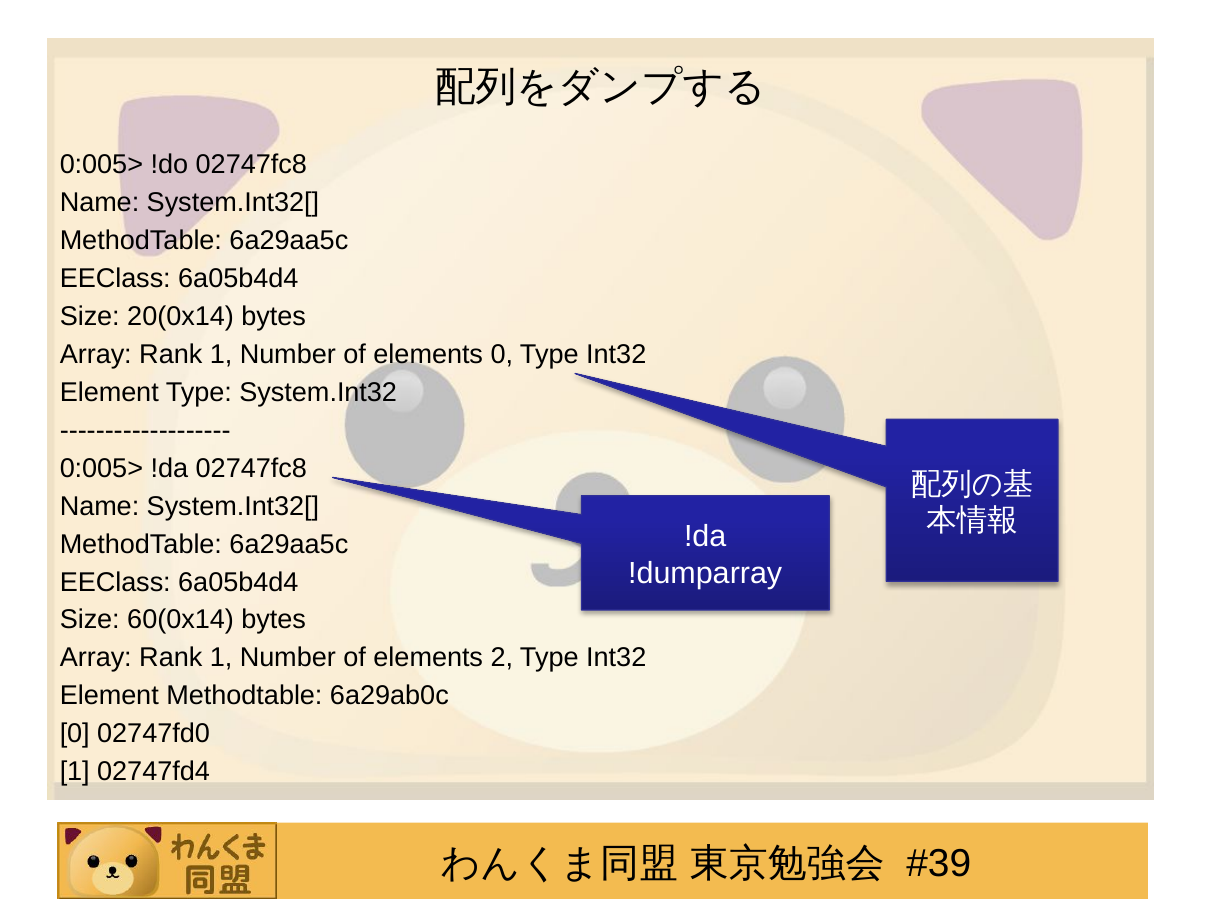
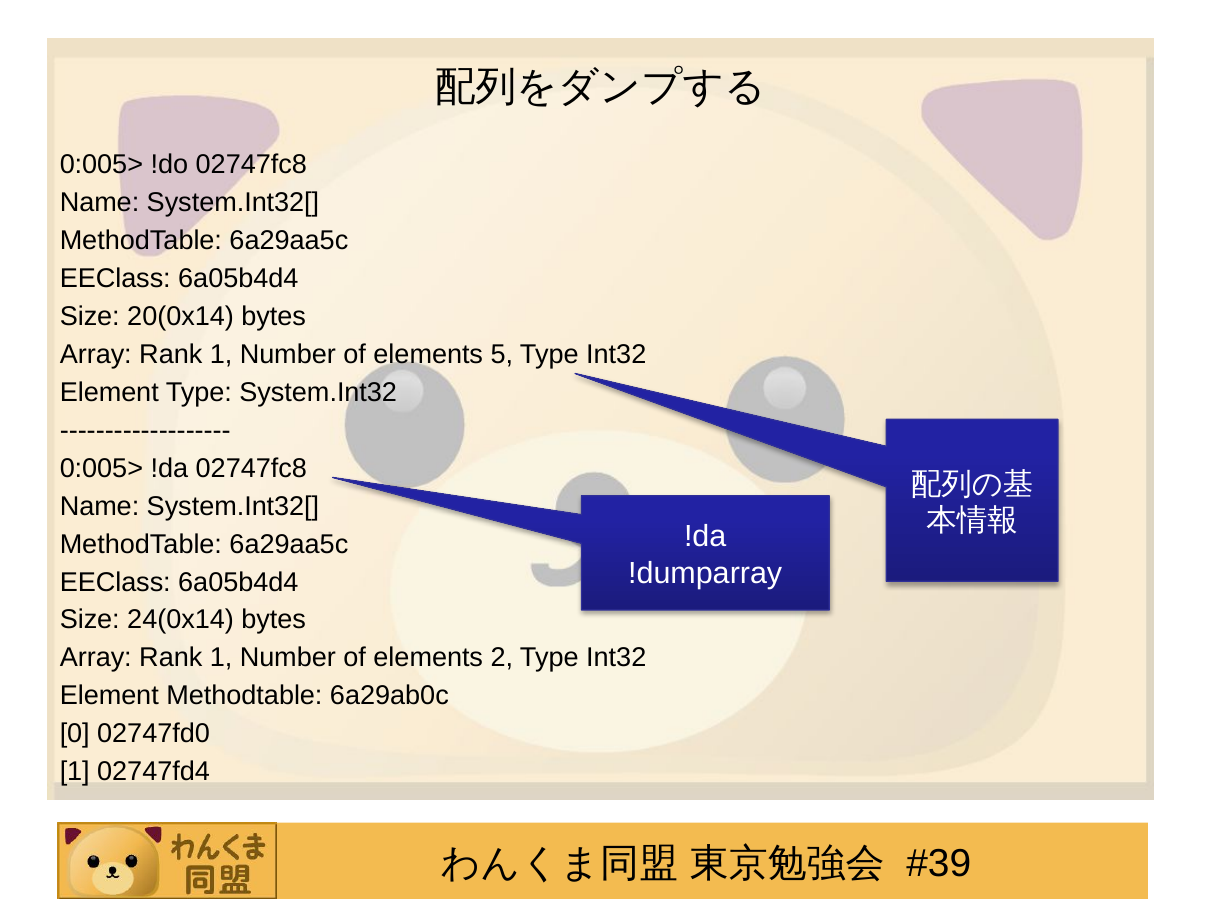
elements 0: 0 -> 5
60(0x14: 60(0x14 -> 24(0x14
